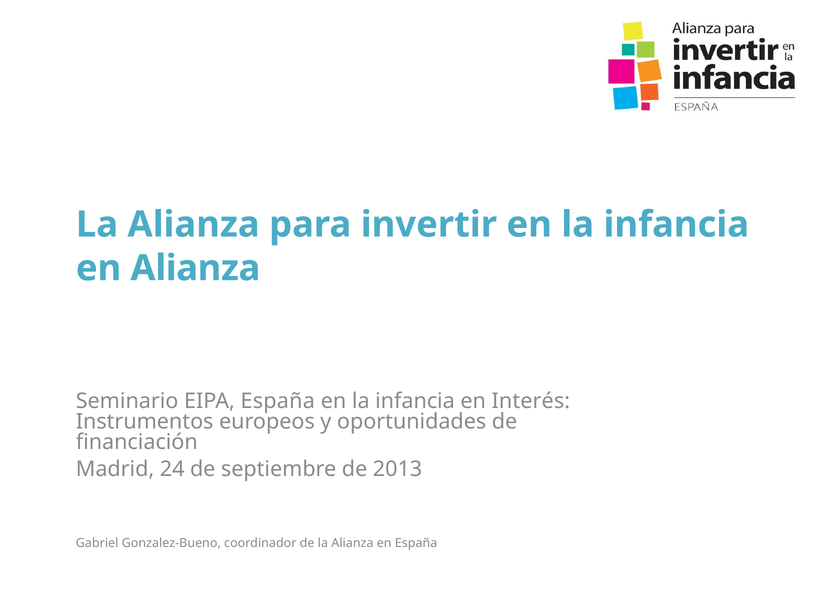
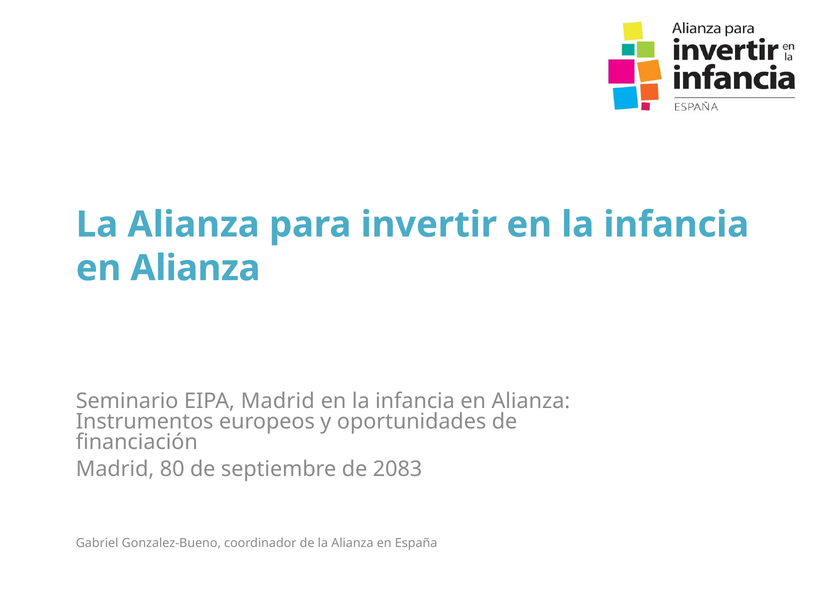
EIPA España: España -> Madrid
Interés at (531, 401): Interés -> Alianza
24: 24 -> 80
2013: 2013 -> 2083
